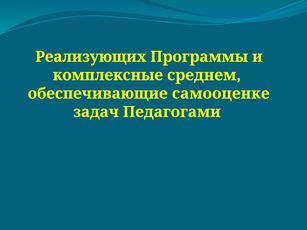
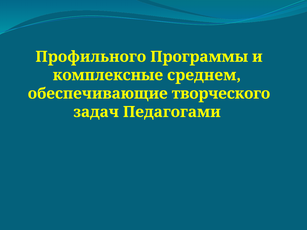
Реализующих: Реализующих -> Профильного
самооценке: самооценке -> творческого
